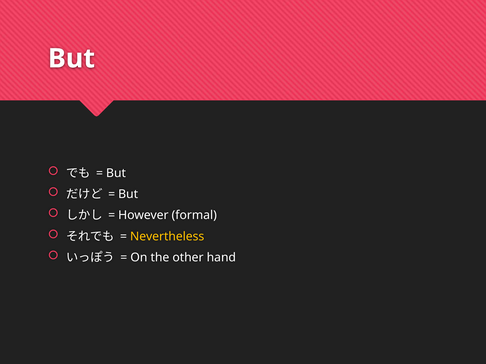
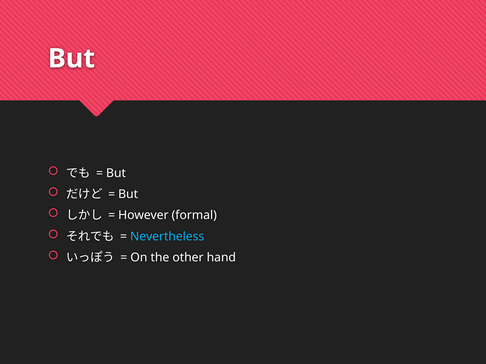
Nevertheless colour: yellow -> light blue
